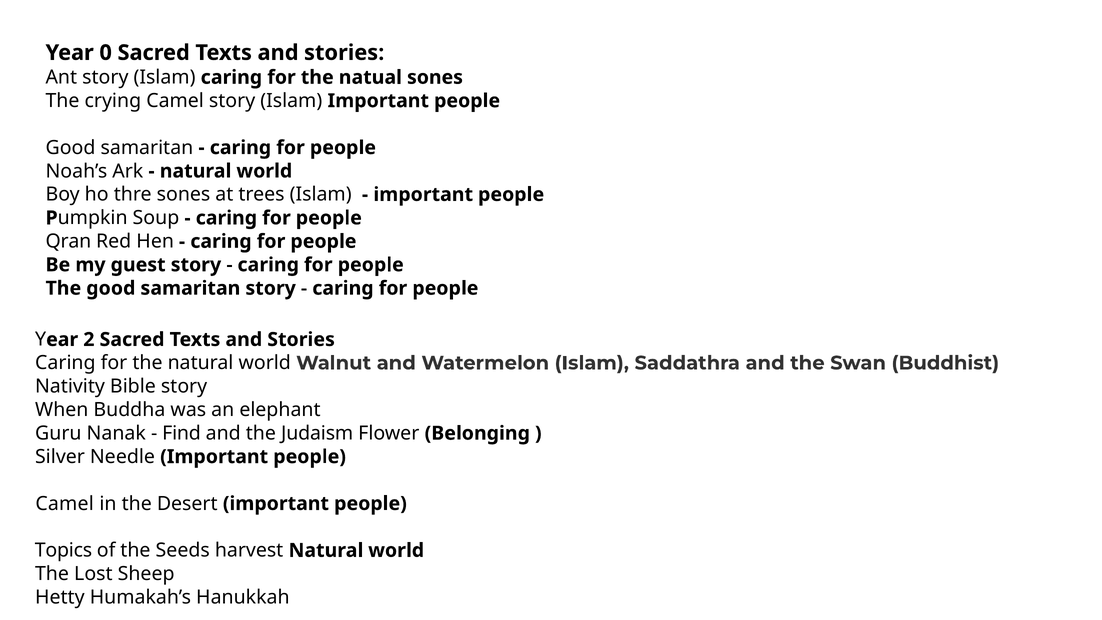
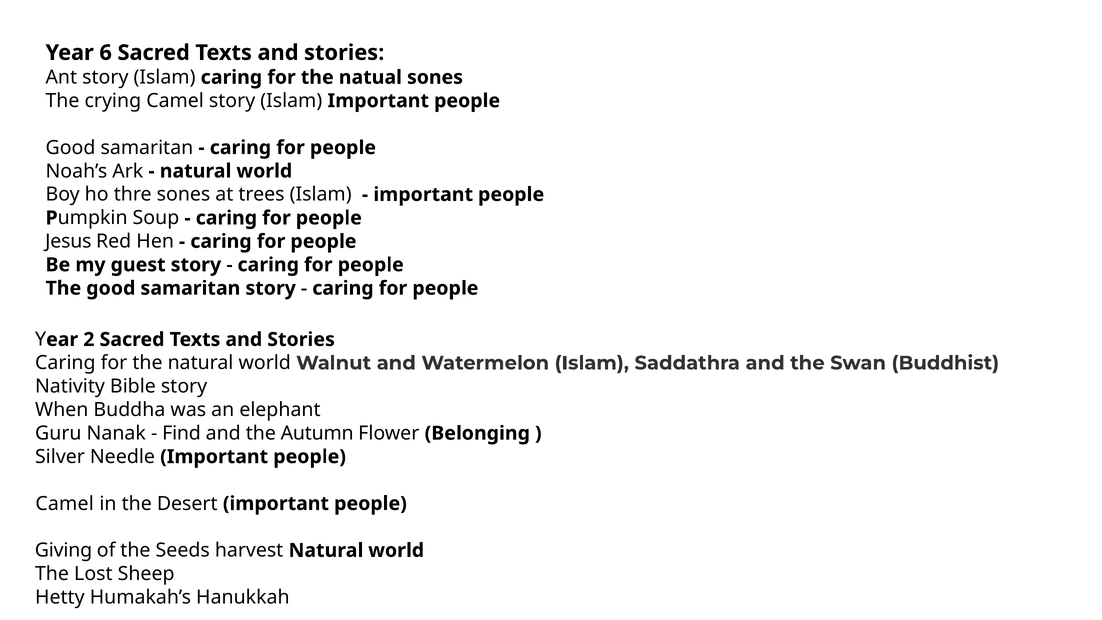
0: 0 -> 6
Qran: Qran -> Jesus
Judaism: Judaism -> Autumn
Topics: Topics -> Giving
